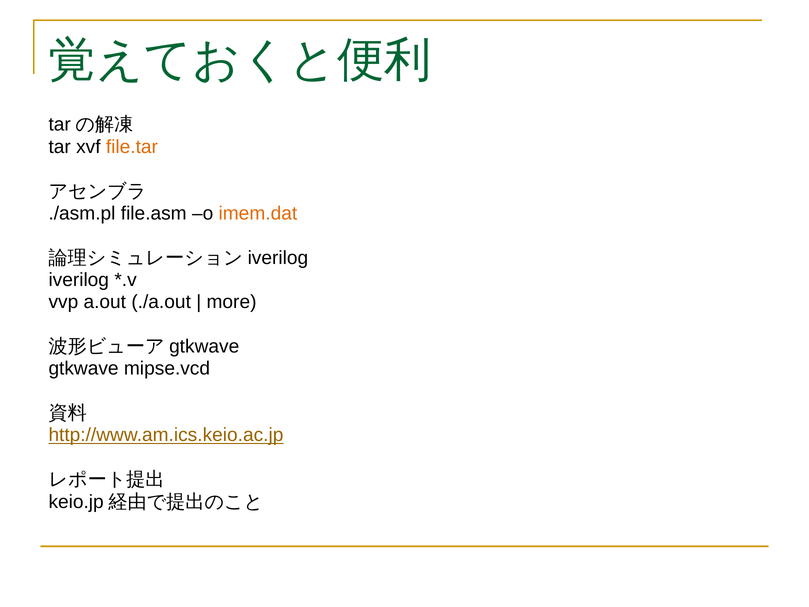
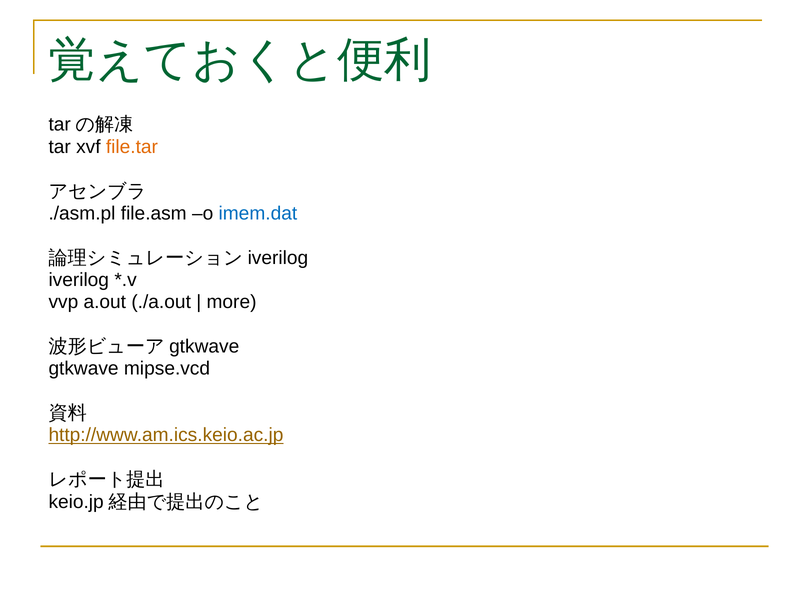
imem.dat colour: orange -> blue
